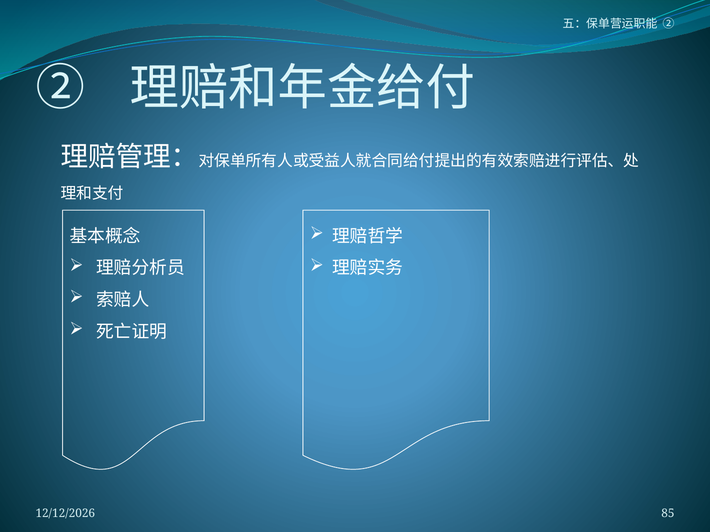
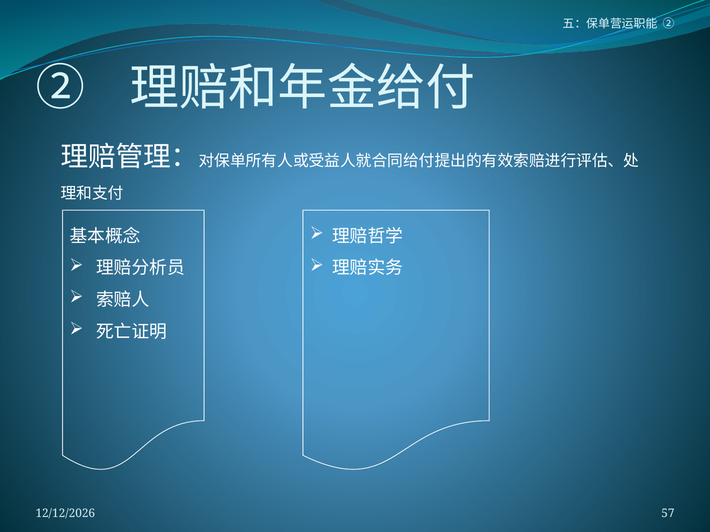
85: 85 -> 57
